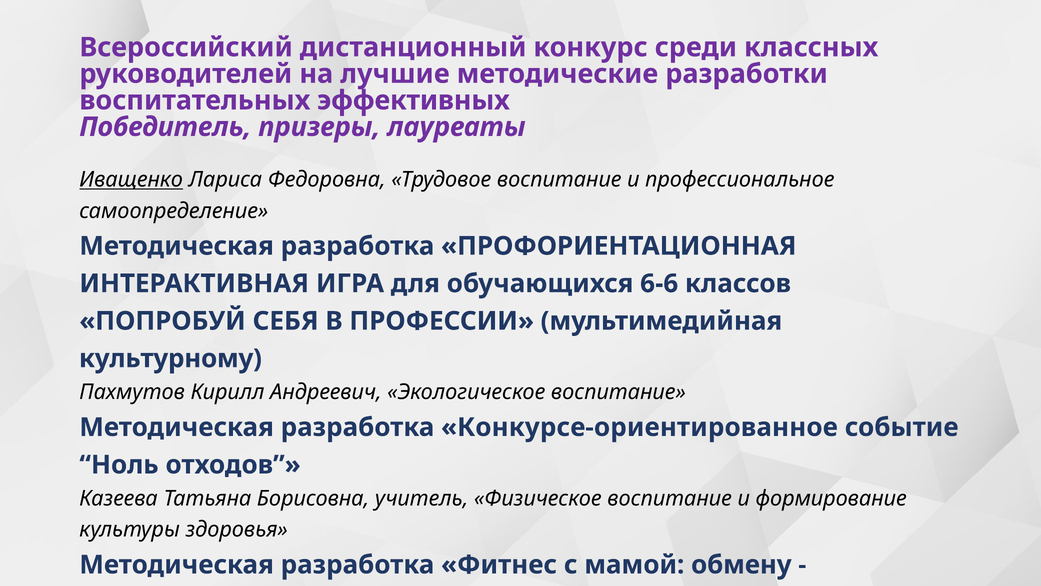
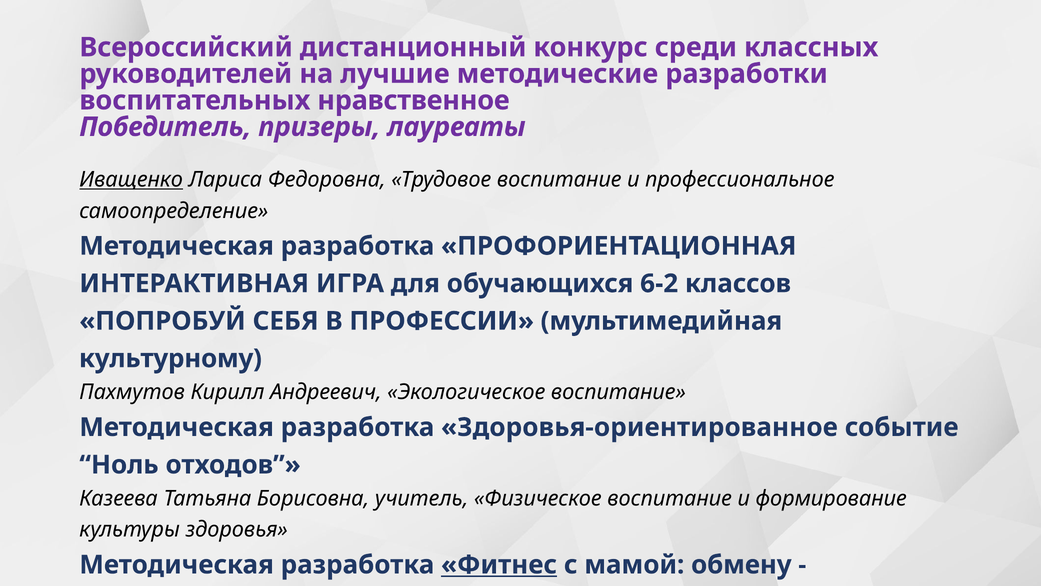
воспитательных эффективных: эффективных -> нравственное
6-6: 6-6 -> 6-2
Конкурсе-ориентированное: Конкурсе-ориентированное -> Здоровья-ориентированное
Фитнес underline: none -> present
